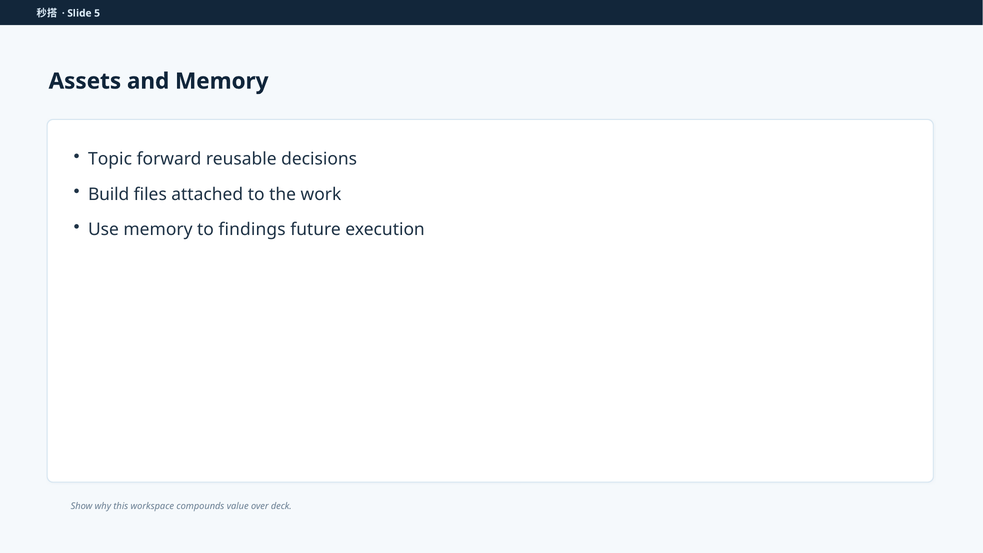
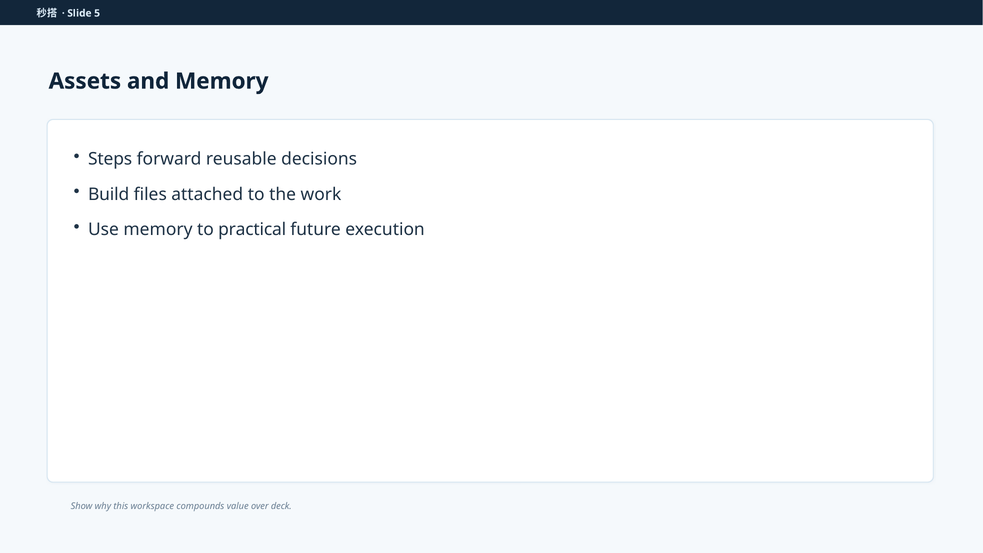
Topic: Topic -> Steps
findings: findings -> practical
